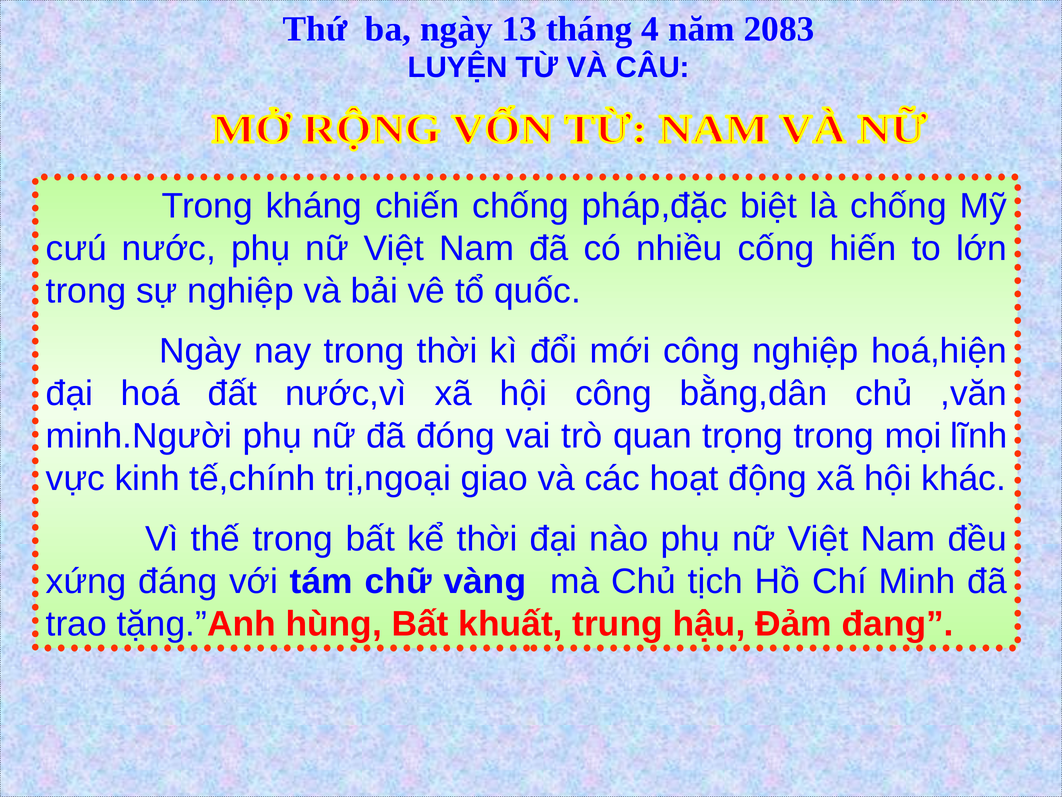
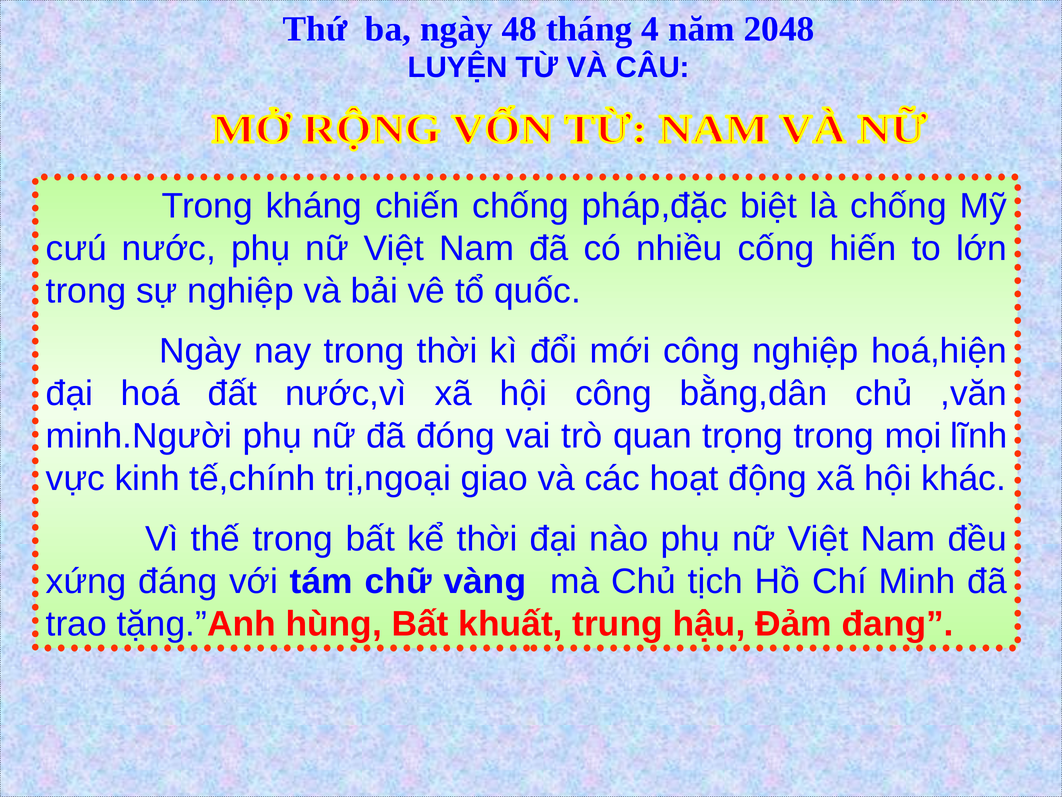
13: 13 -> 48
2083: 2083 -> 2048
